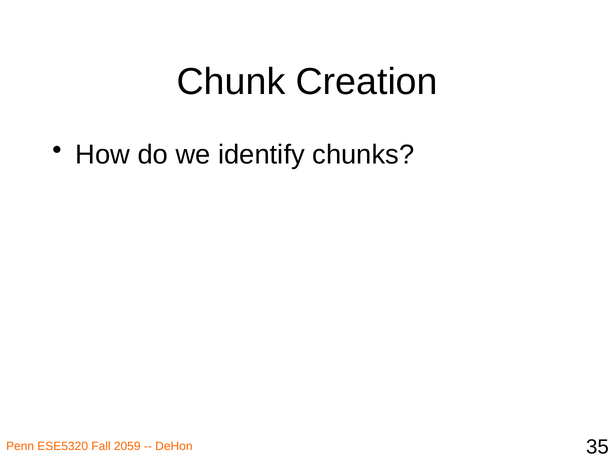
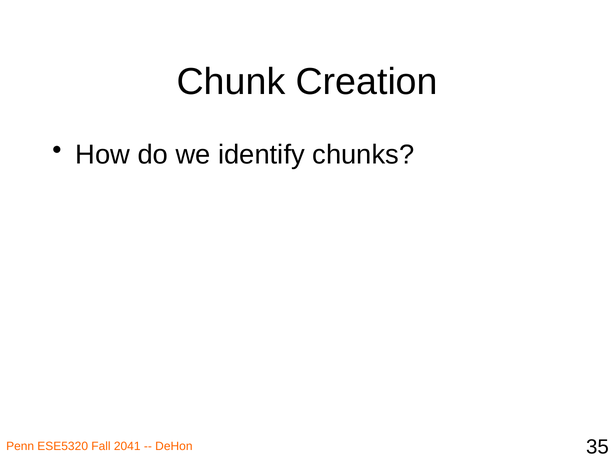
2059: 2059 -> 2041
